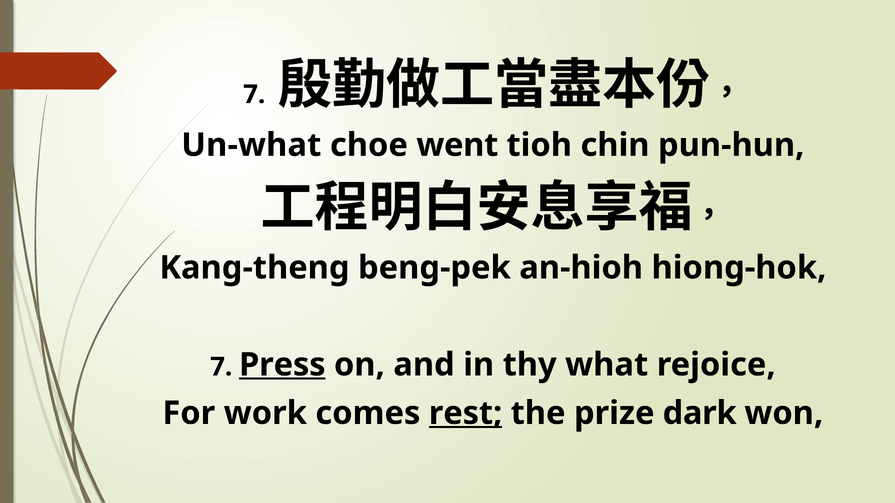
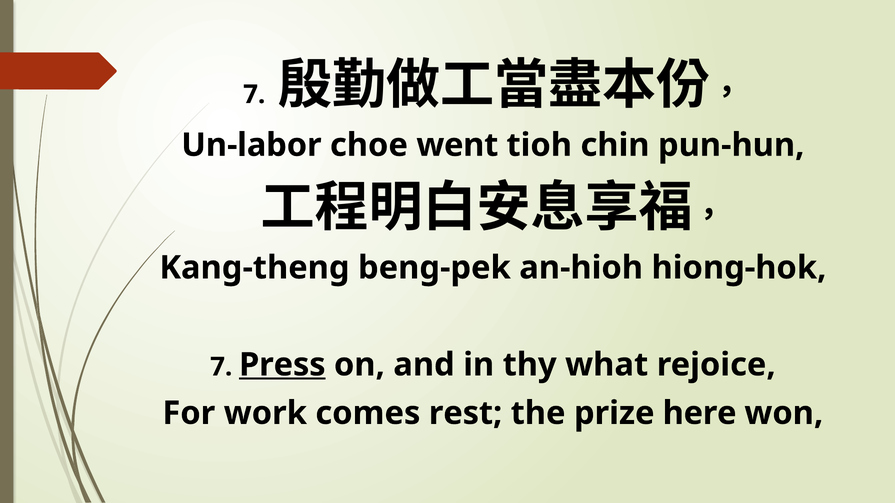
Un-what: Un-what -> Un-labor
rest underline: present -> none
dark: dark -> here
